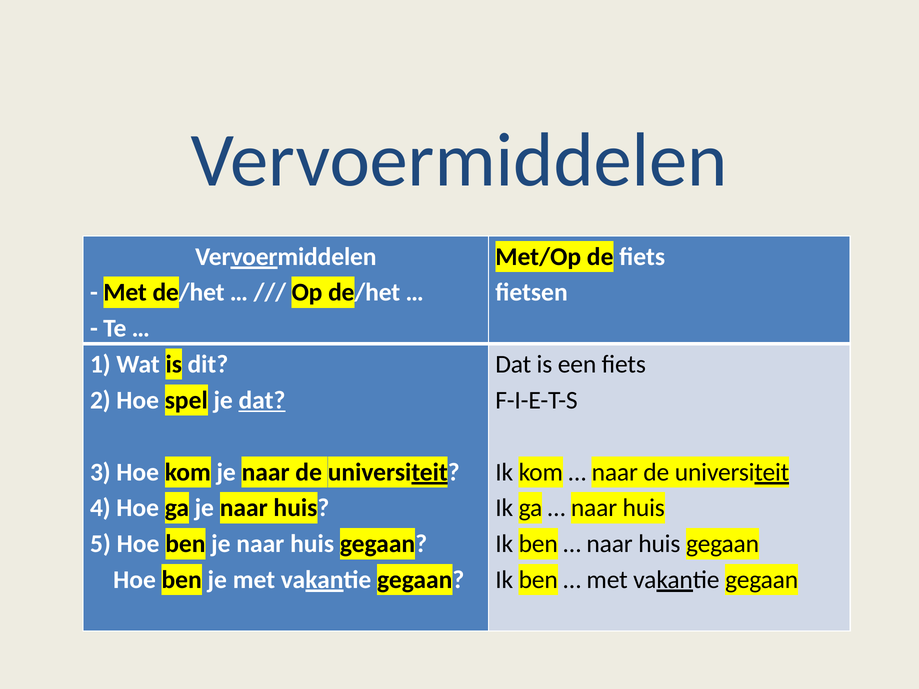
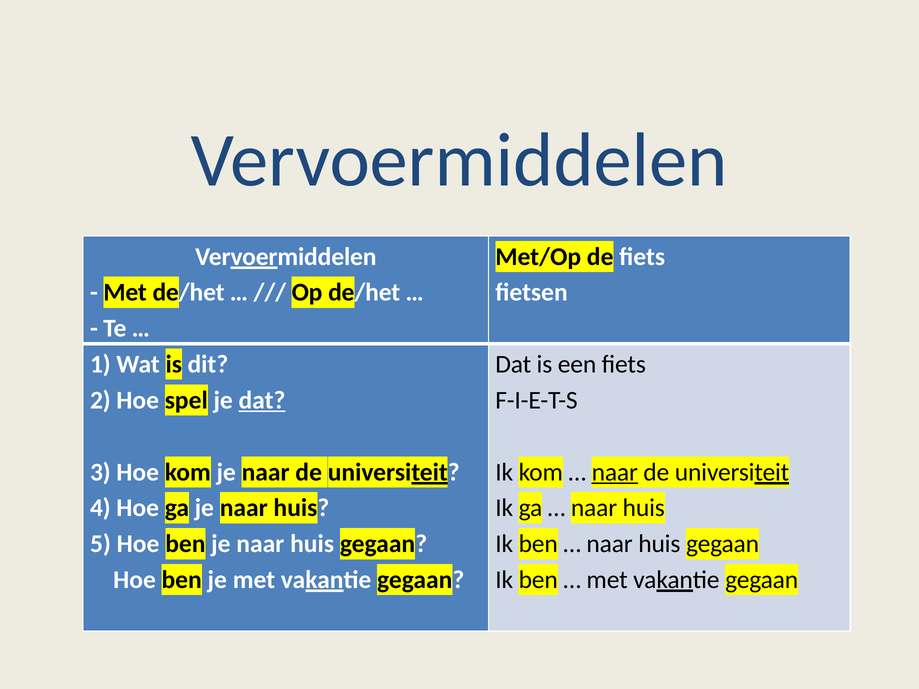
naar at (615, 472) underline: none -> present
